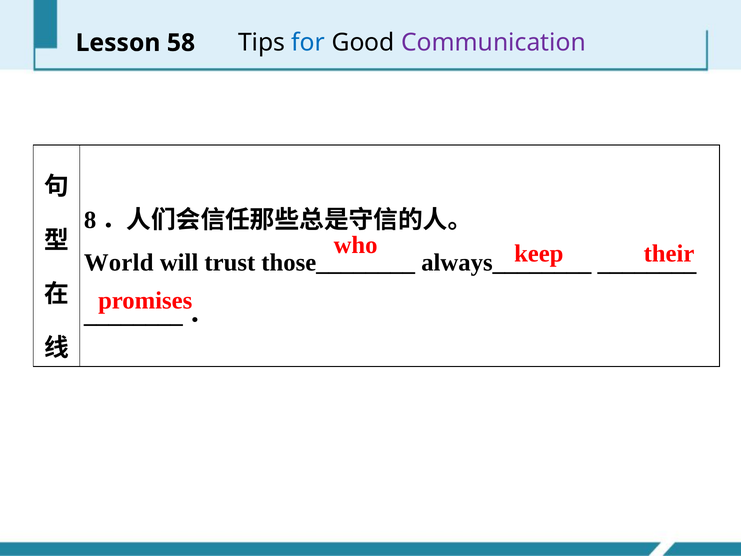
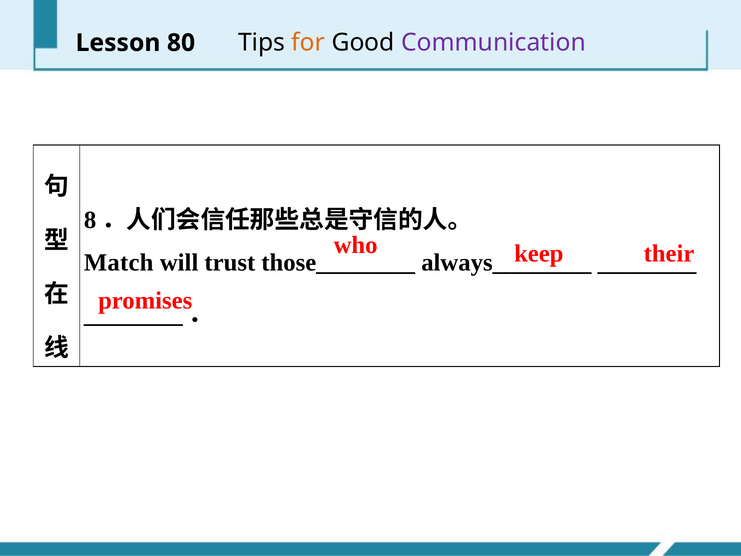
58: 58 -> 80
for colour: blue -> orange
World: World -> Match
